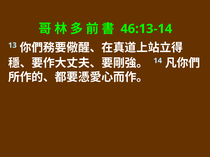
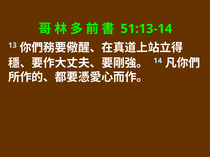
46:13-14: 46:13-14 -> 51:13-14
